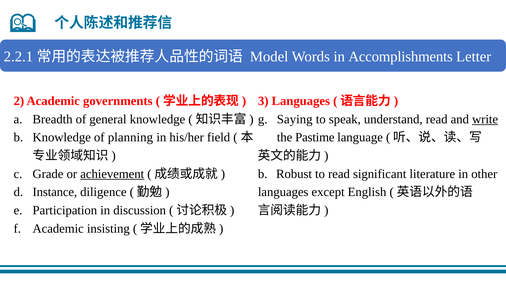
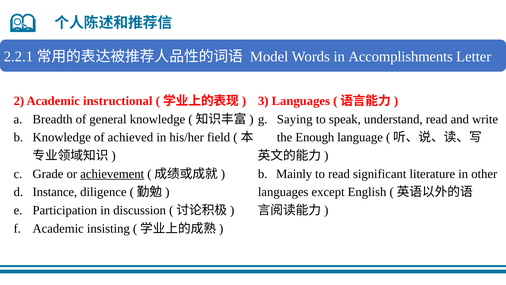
governments: governments -> instructional
write underline: present -> none
planning: planning -> achieved
Pastime: Pastime -> Enough
Robust: Robust -> Mainly
